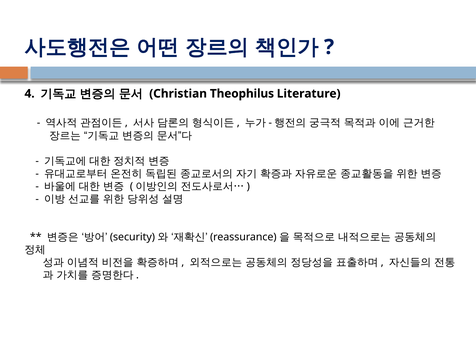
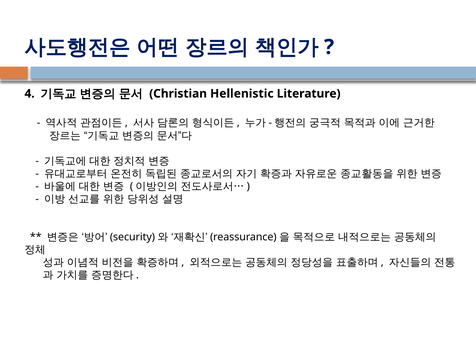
Theophilus: Theophilus -> Hellenistic
